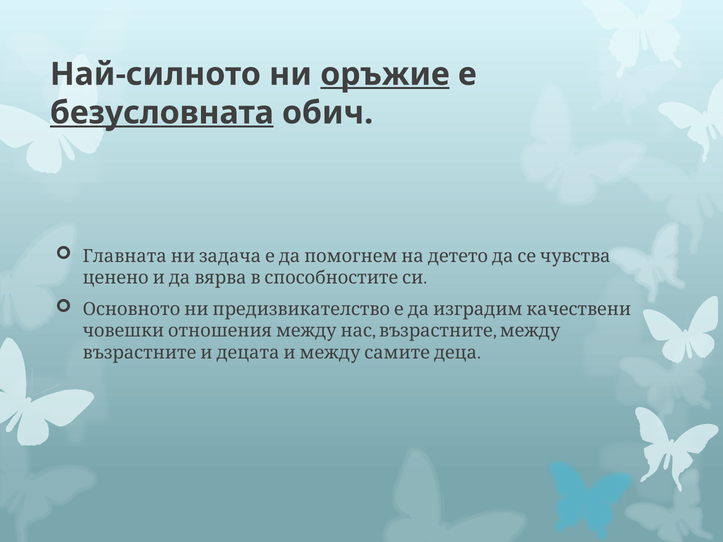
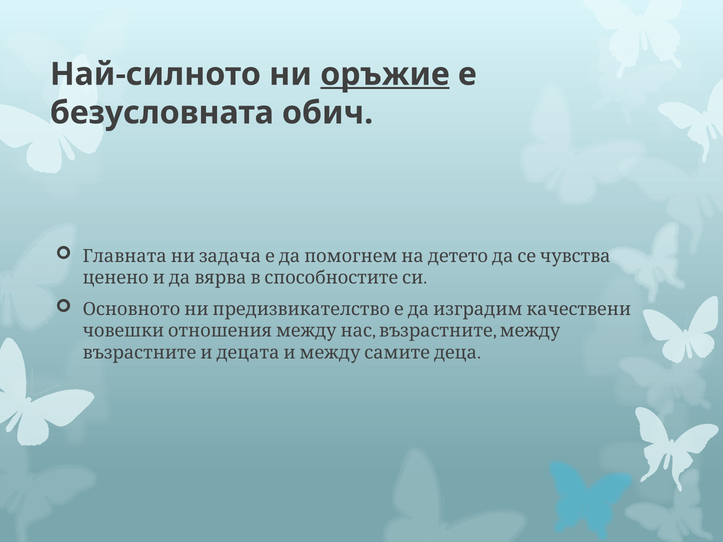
безусловната underline: present -> none
